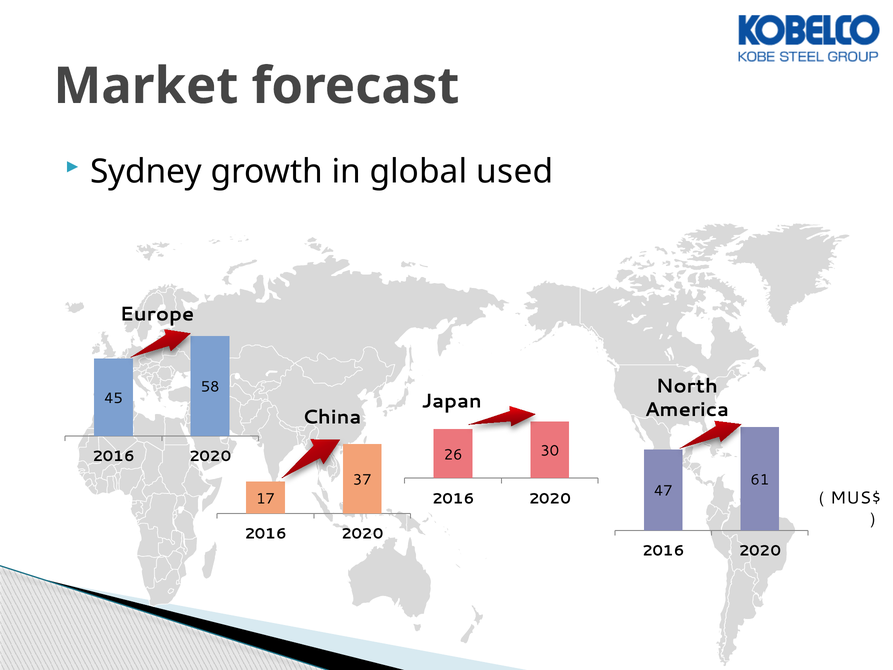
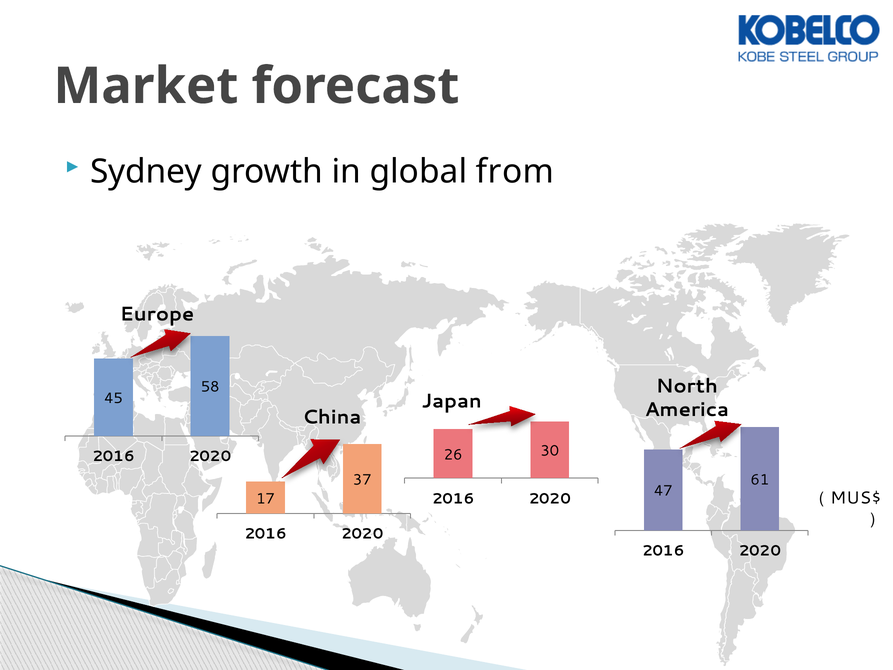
used: used -> from
